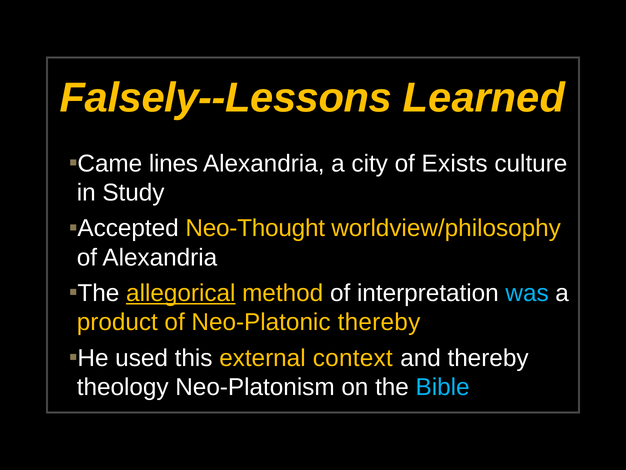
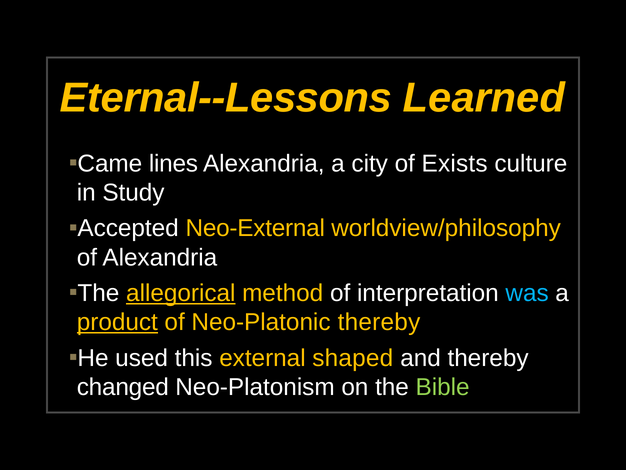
Falsely--Lessons: Falsely--Lessons -> Eternal--Lessons
Neo-Thought: Neo-Thought -> Neo-External
product underline: none -> present
context: context -> shaped
theology: theology -> changed
Bible colour: light blue -> light green
